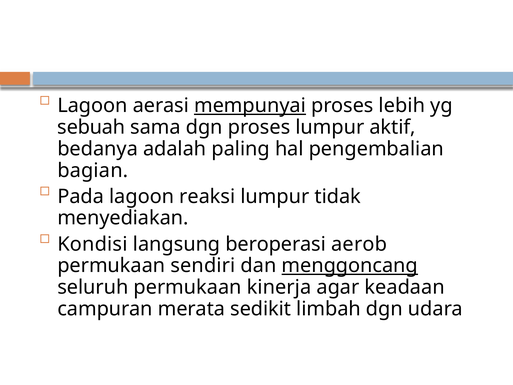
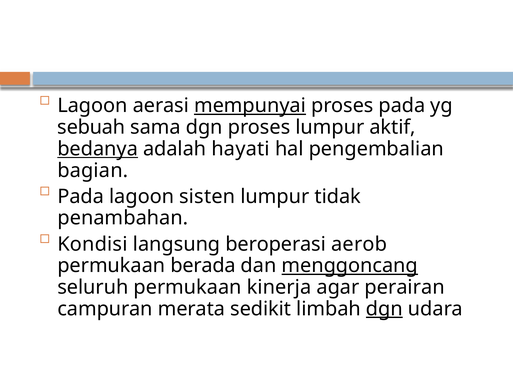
proses lebih: lebih -> pada
bedanya underline: none -> present
paling: paling -> hayati
reaksi: reaksi -> sisten
menyediakan: menyediakan -> penambahan
sendiri: sendiri -> berada
keadaan: keadaan -> perairan
dgn at (384, 309) underline: none -> present
